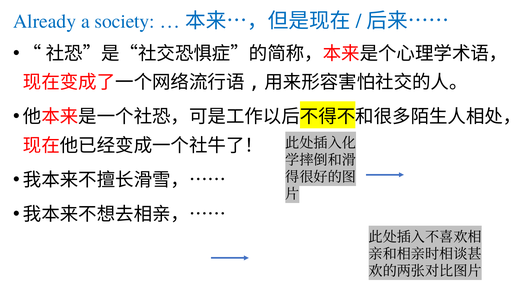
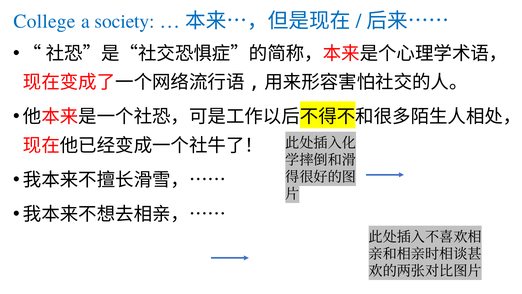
Already: Already -> College
